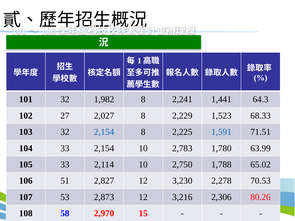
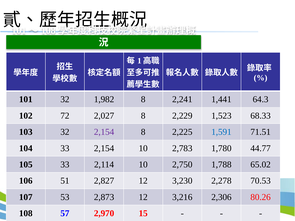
27: 27 -> 72
2,154 at (104, 132) colour: blue -> purple
63.99: 63.99 -> 44.77
58: 58 -> 57
